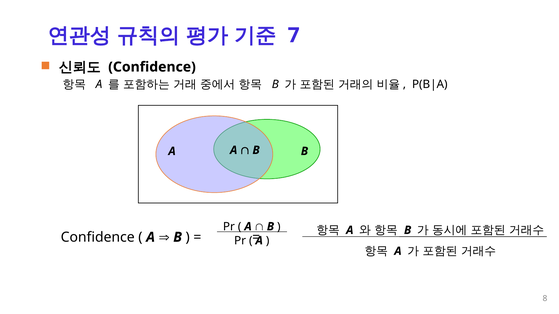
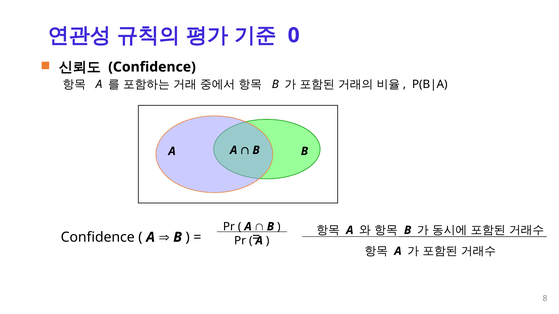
7: 7 -> 0
